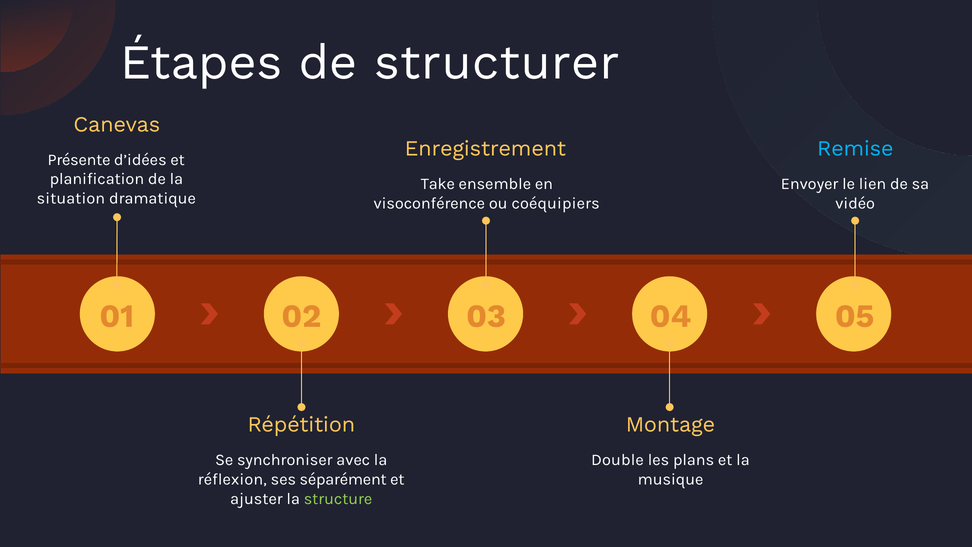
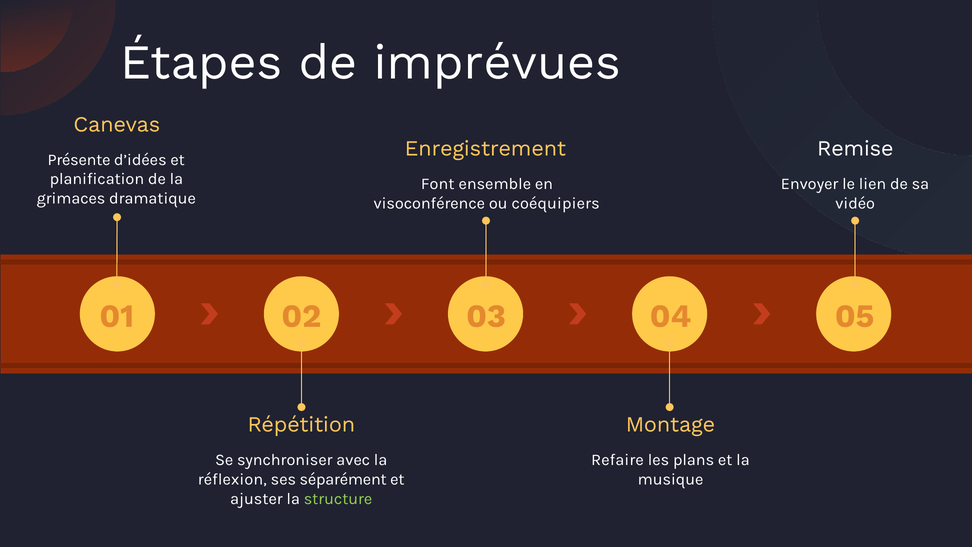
structurer: structurer -> imprévues
Remise colour: light blue -> white
Take: Take -> Font
situation: situation -> grimaces
Double: Double -> Refaire
